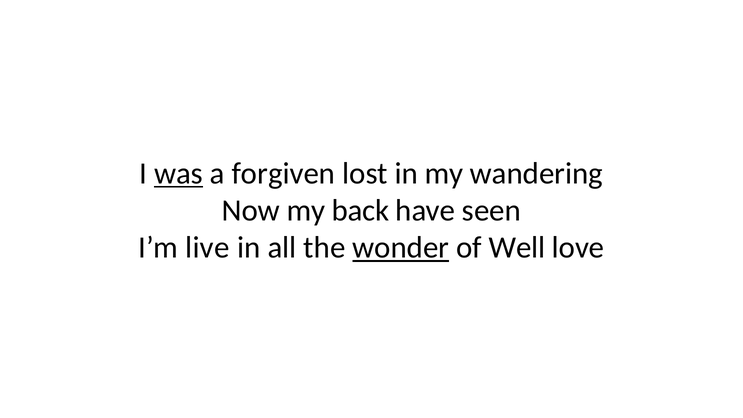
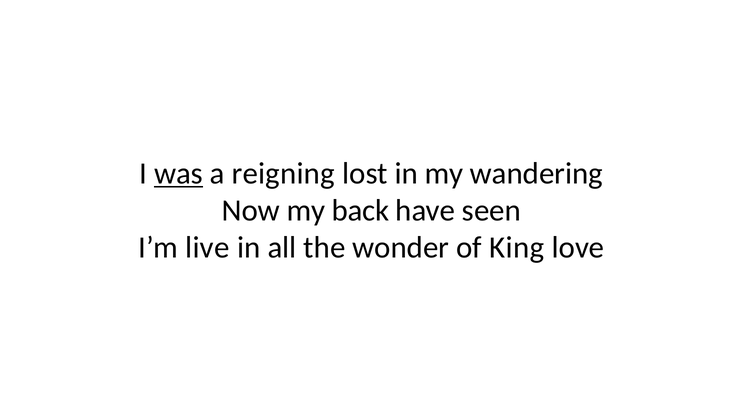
forgiven: forgiven -> reigning
wonder underline: present -> none
Well: Well -> King
